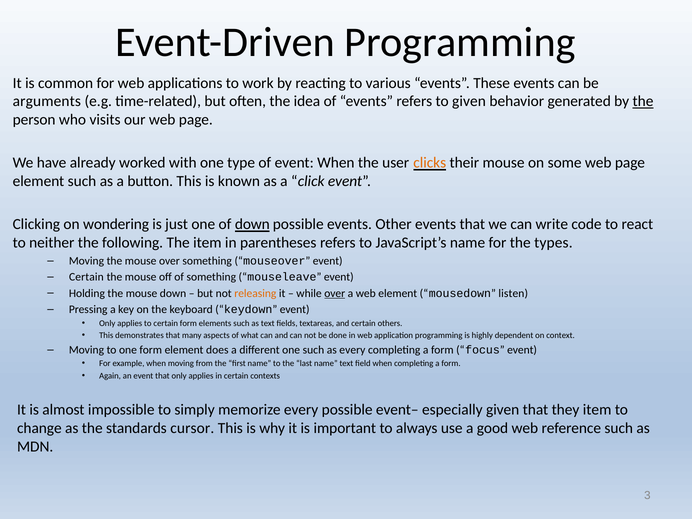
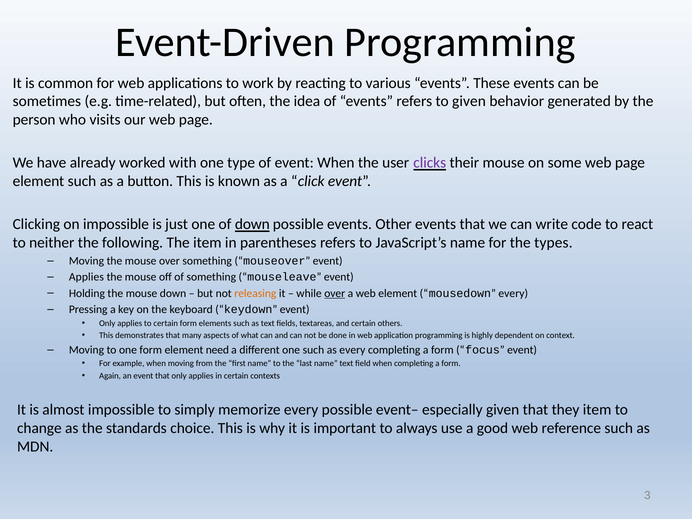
arguments: arguments -> sometimes
the at (643, 101) underline: present -> none
clicks colour: orange -> purple
on wondering: wondering -> impossible
Certain at (86, 277): Certain -> Applies
mousedown listen: listen -> every
does: does -> need
cursor: cursor -> choice
